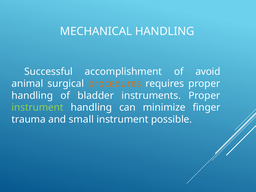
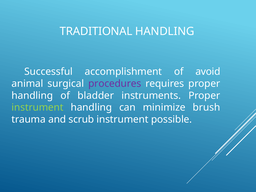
MECHANICAL: MECHANICAL -> TRADITIONAL
procedures colour: orange -> purple
finger: finger -> brush
small: small -> scrub
